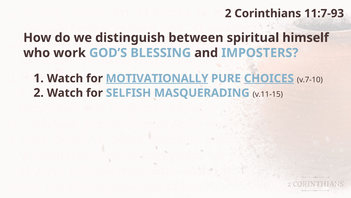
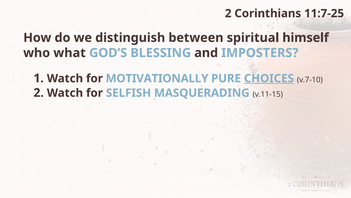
11:7-93: 11:7-93 -> 11:7-25
work: work -> what
MOTIVATIONALLY underline: present -> none
